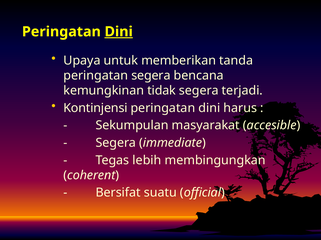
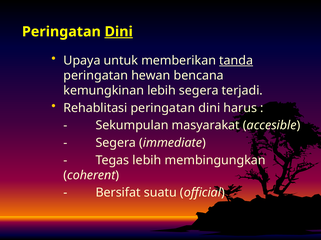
tanda underline: none -> present
peringatan segera: segera -> hewan
kemungkinan tidak: tidak -> lebih
Kontinjensi: Kontinjensi -> Rehablitasi
